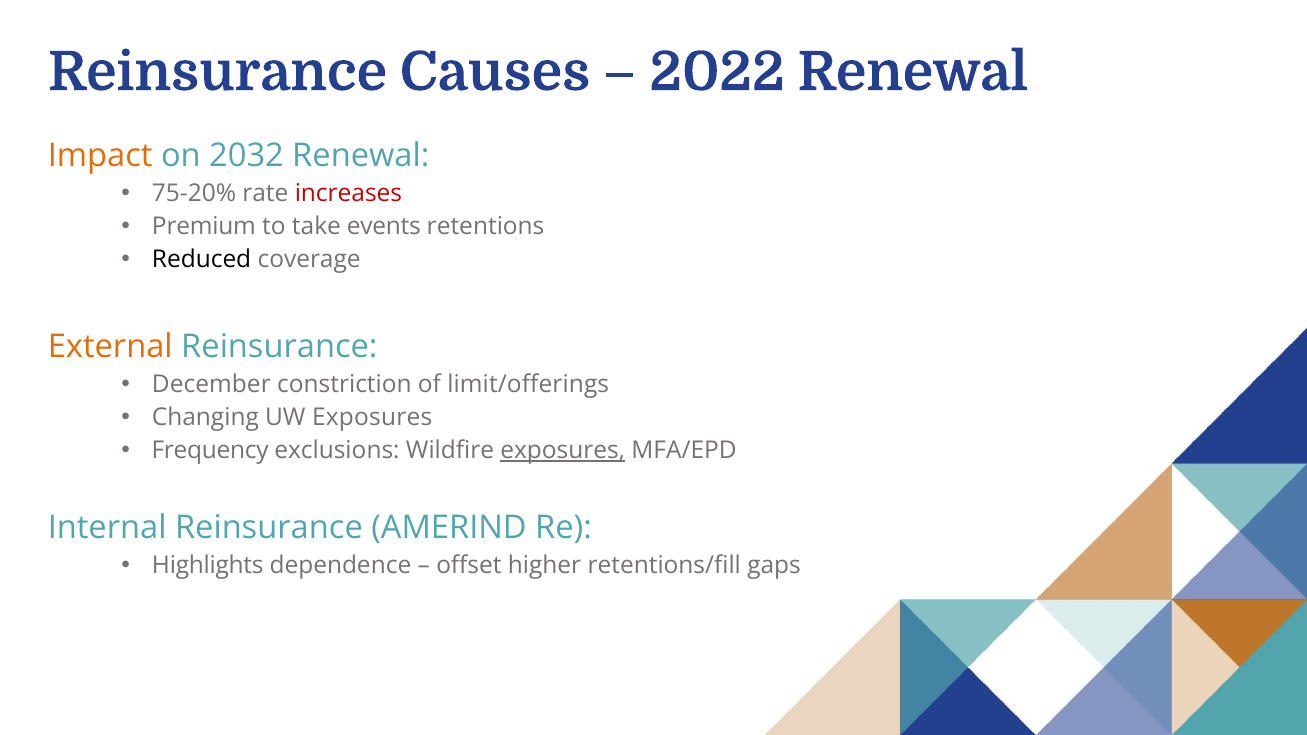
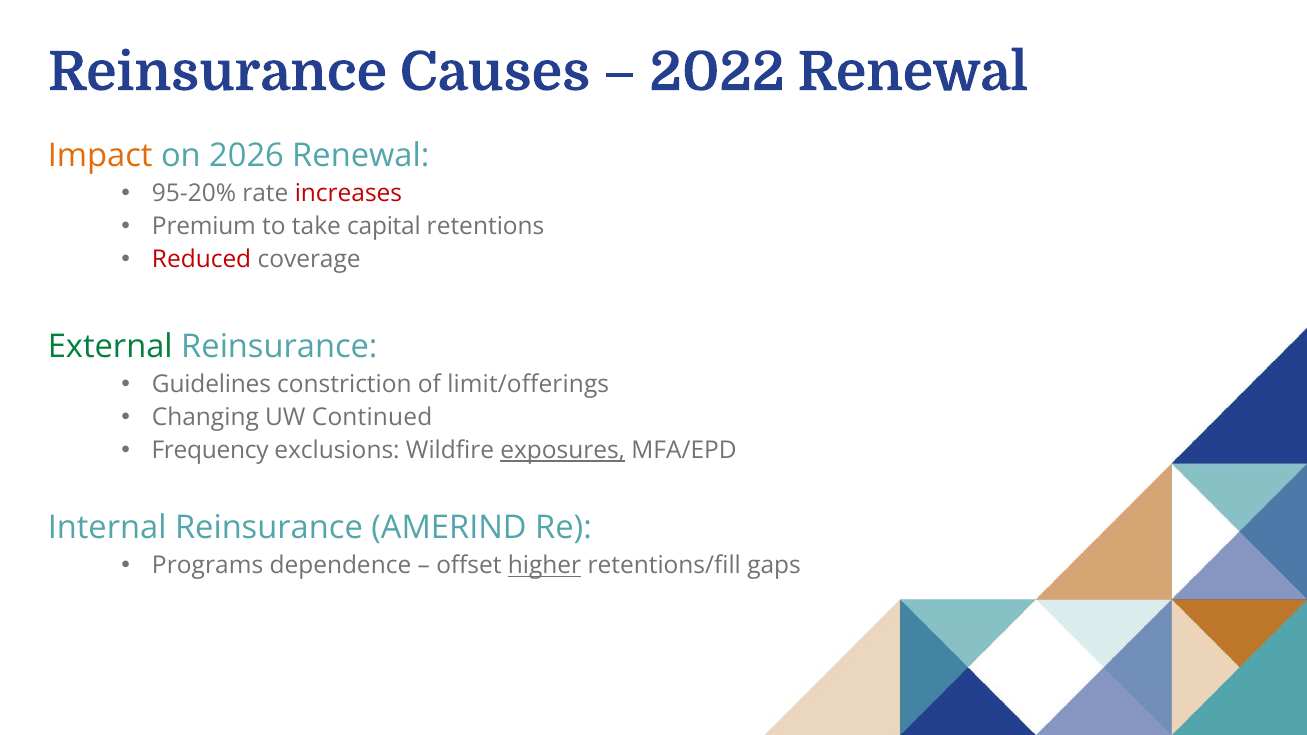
2032: 2032 -> 2026
75-20%: 75-20% -> 95-20%
events: events -> capital
Reduced colour: black -> red
External colour: orange -> green
December: December -> Guidelines
UW Exposures: Exposures -> Continued
Highlights: Highlights -> Programs
higher underline: none -> present
